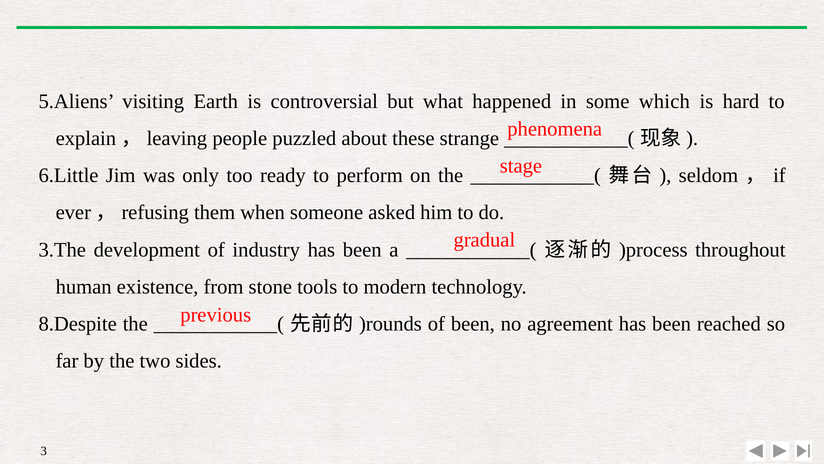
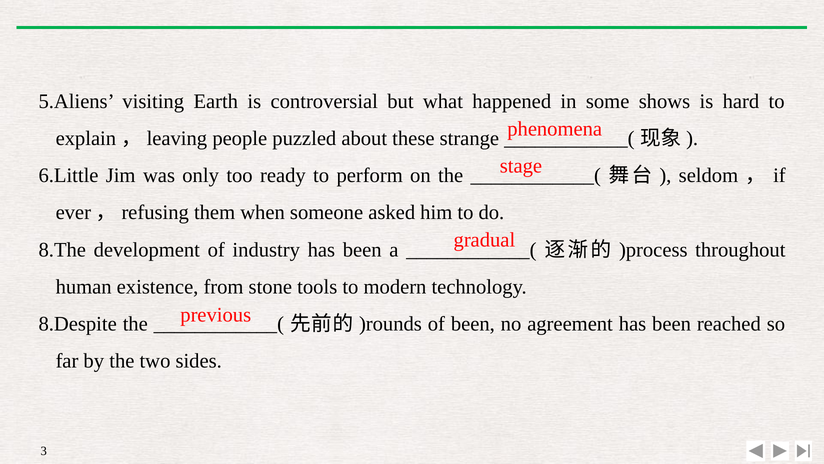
which: which -> shows
3.The: 3.The -> 8.The
